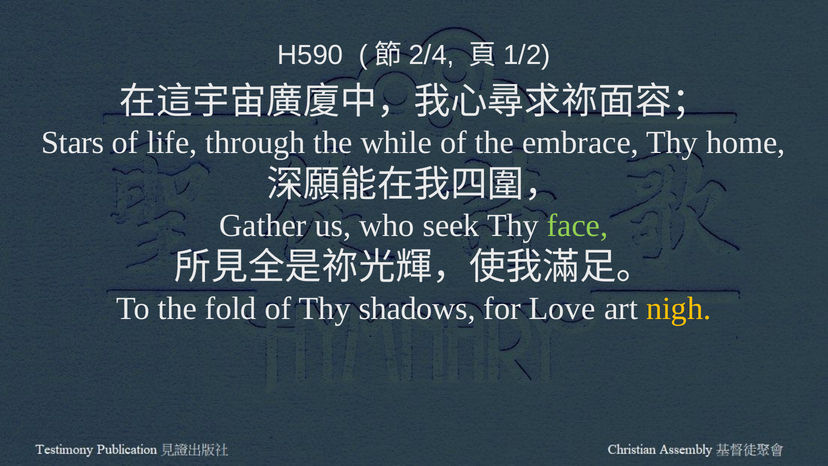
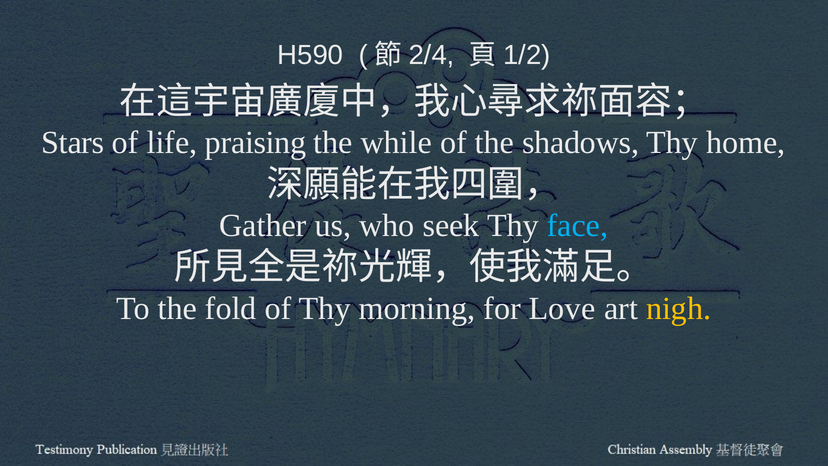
through: through -> praising
embrace: embrace -> shadows
face colour: light green -> light blue
shadows: shadows -> morning
